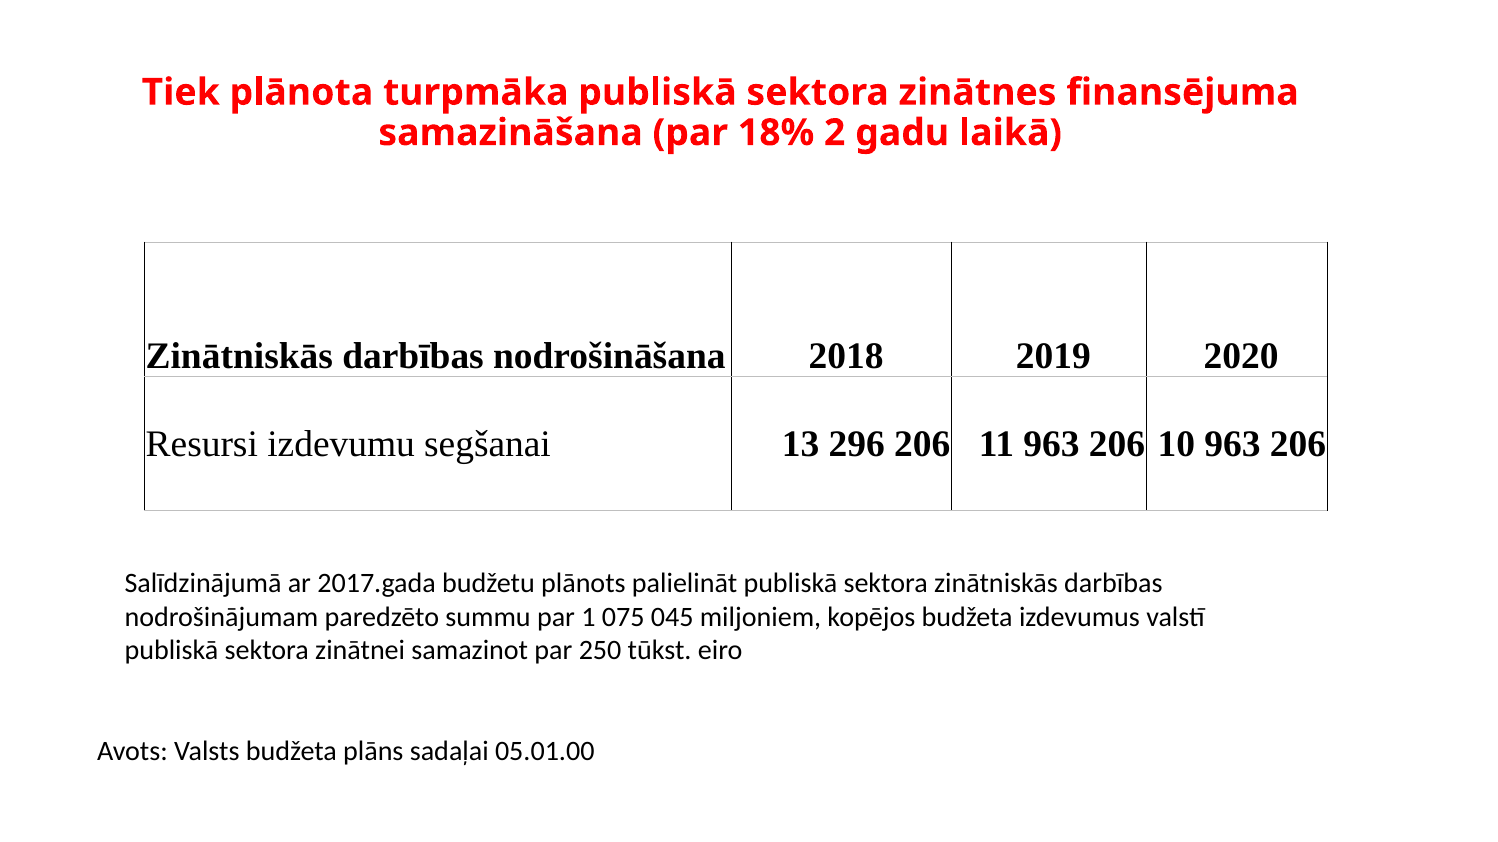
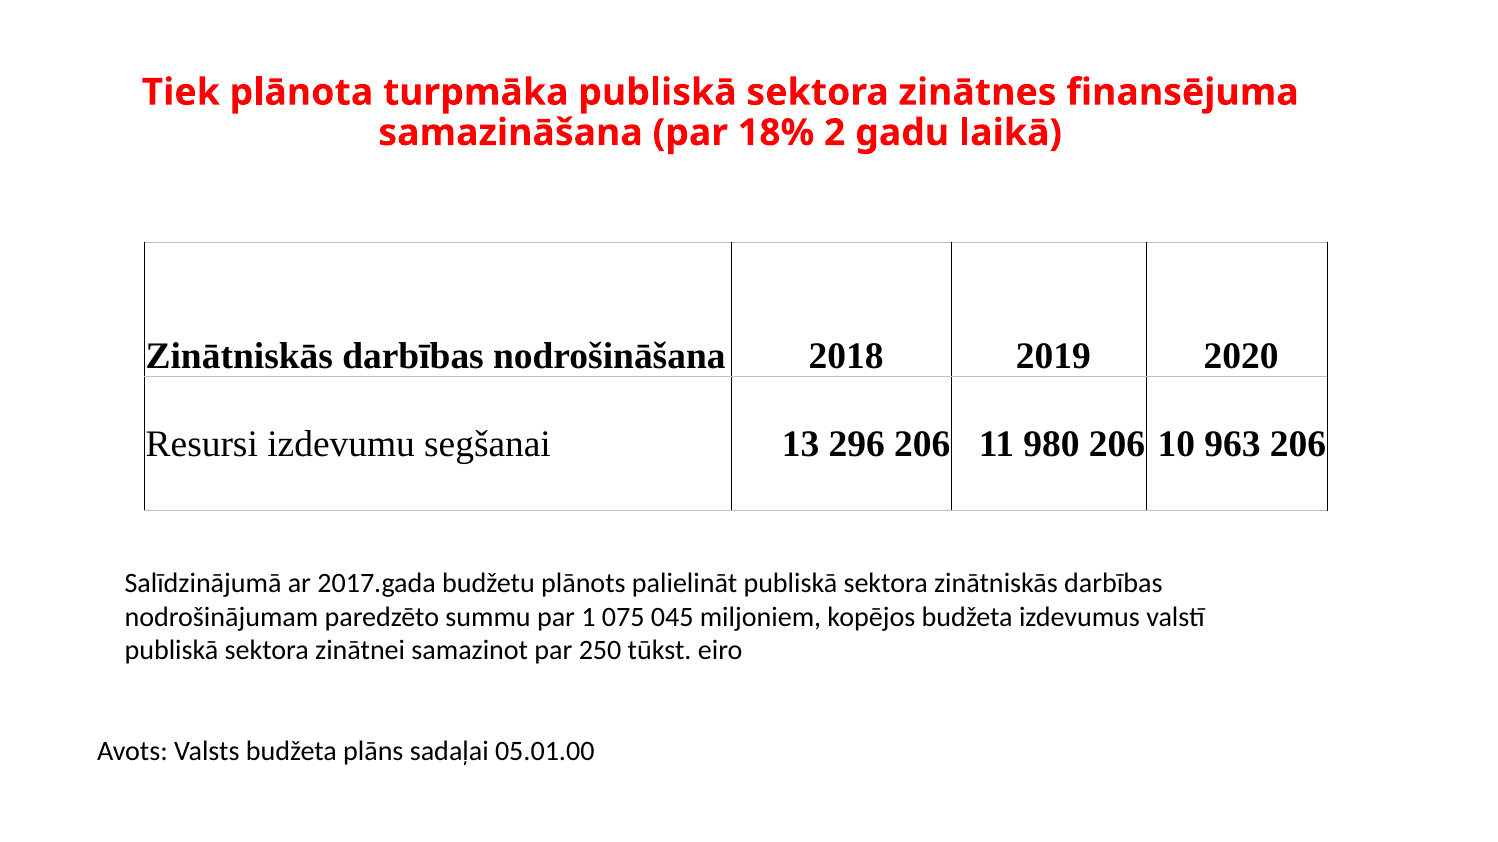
11 963: 963 -> 980
